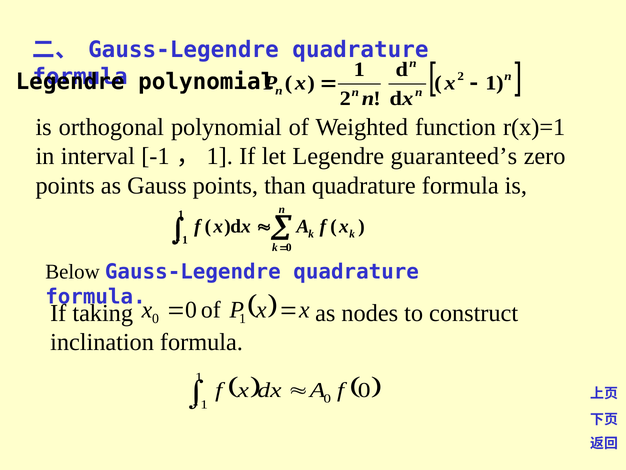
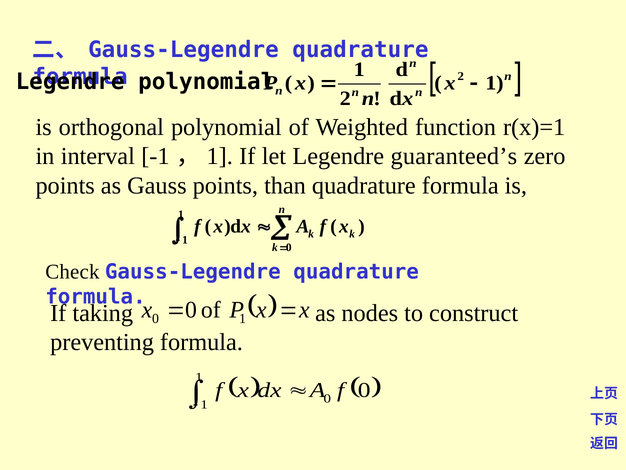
Below: Below -> Check
inclination: inclination -> preventing
